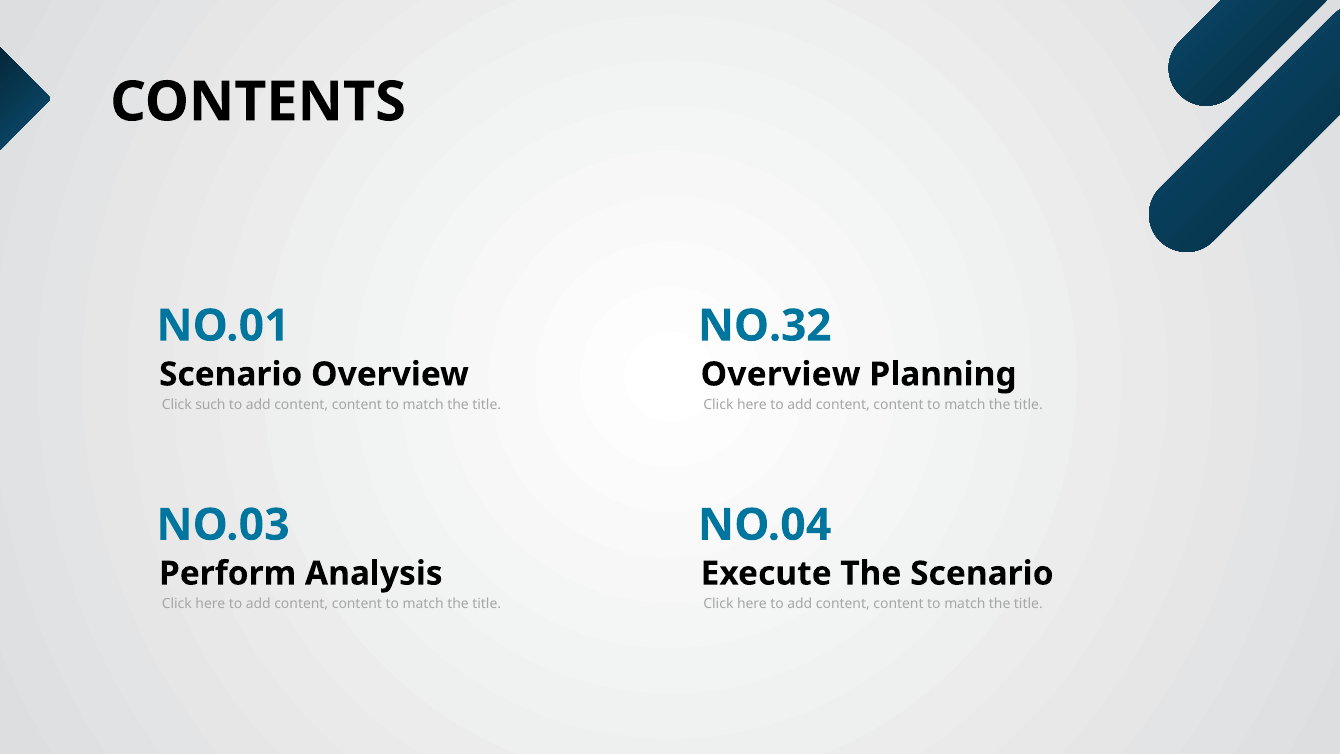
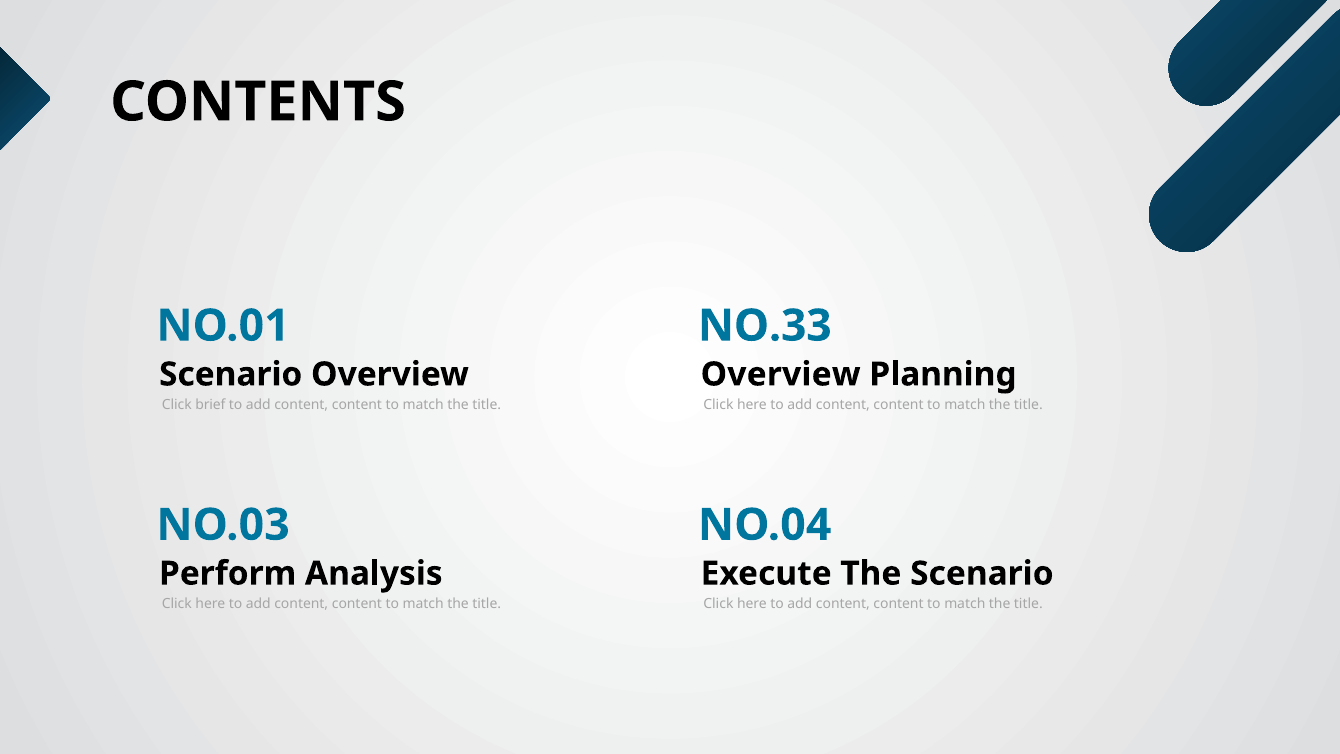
NO.32: NO.32 -> NO.33
such: such -> brief
